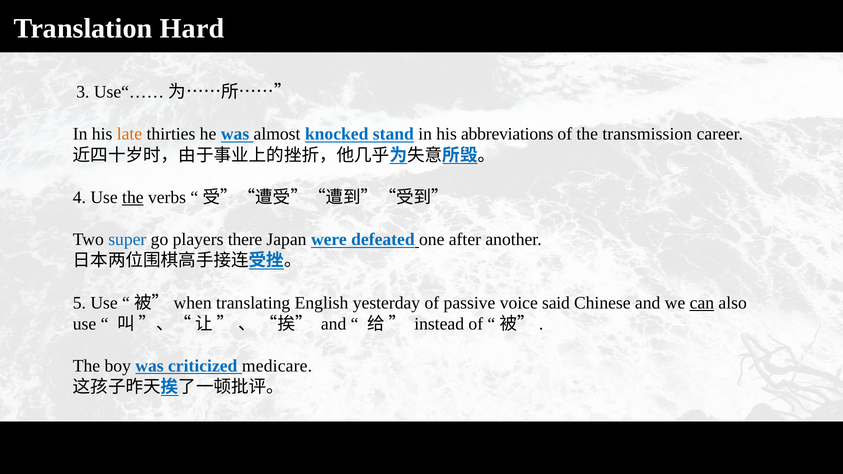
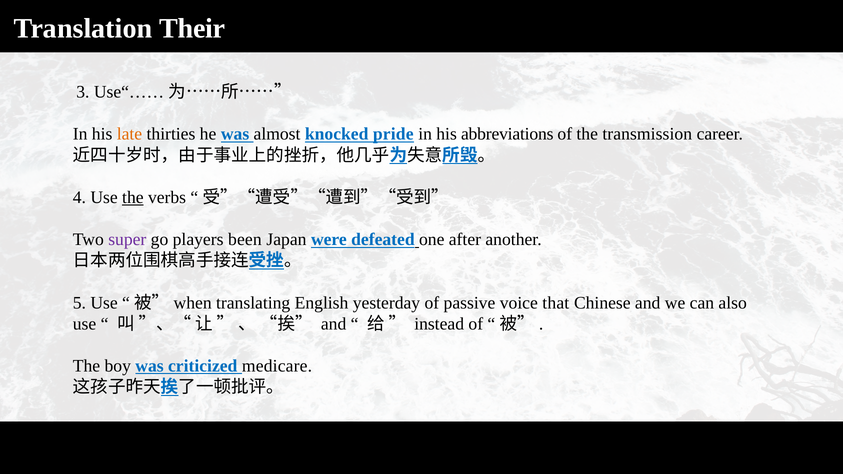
Hard: Hard -> Their
stand: stand -> pride
super colour: blue -> purple
there: there -> been
said: said -> that
can underline: present -> none
